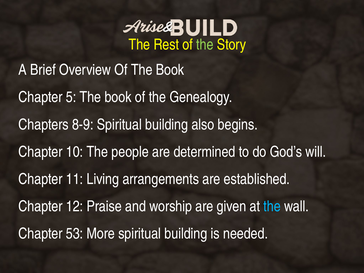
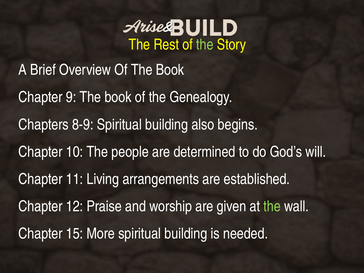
5: 5 -> 9
the at (272, 206) colour: light blue -> light green
53: 53 -> 15
